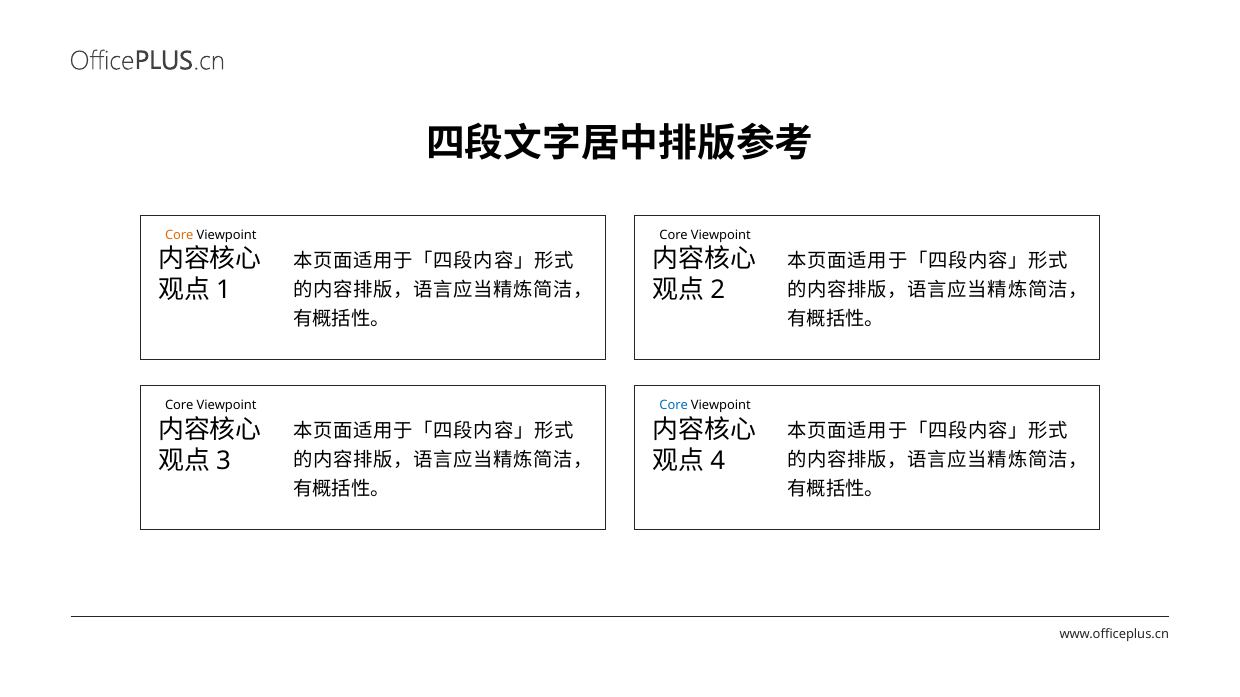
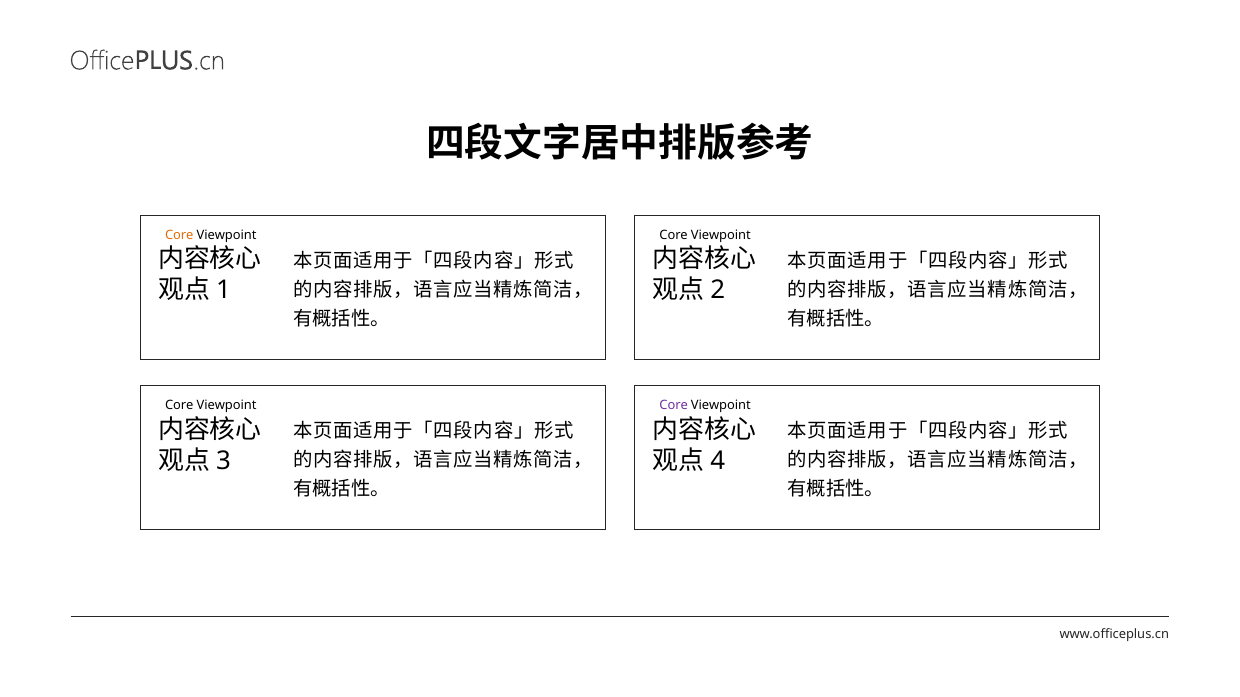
Core at (674, 406) colour: blue -> purple
